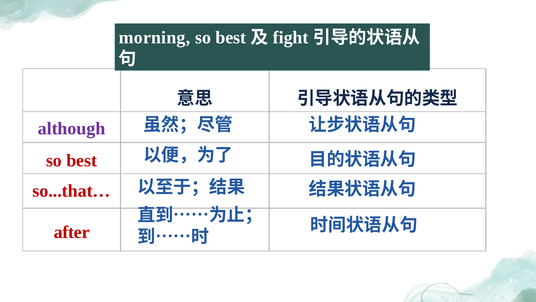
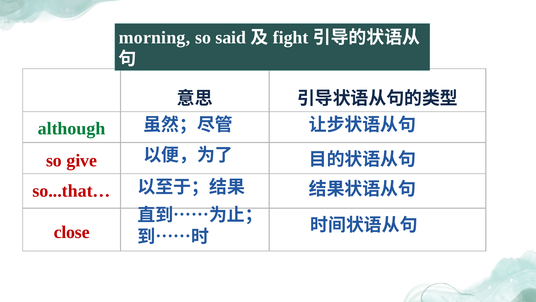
best at (231, 38): best -> said
although colour: purple -> green
best at (82, 160): best -> give
after: after -> close
